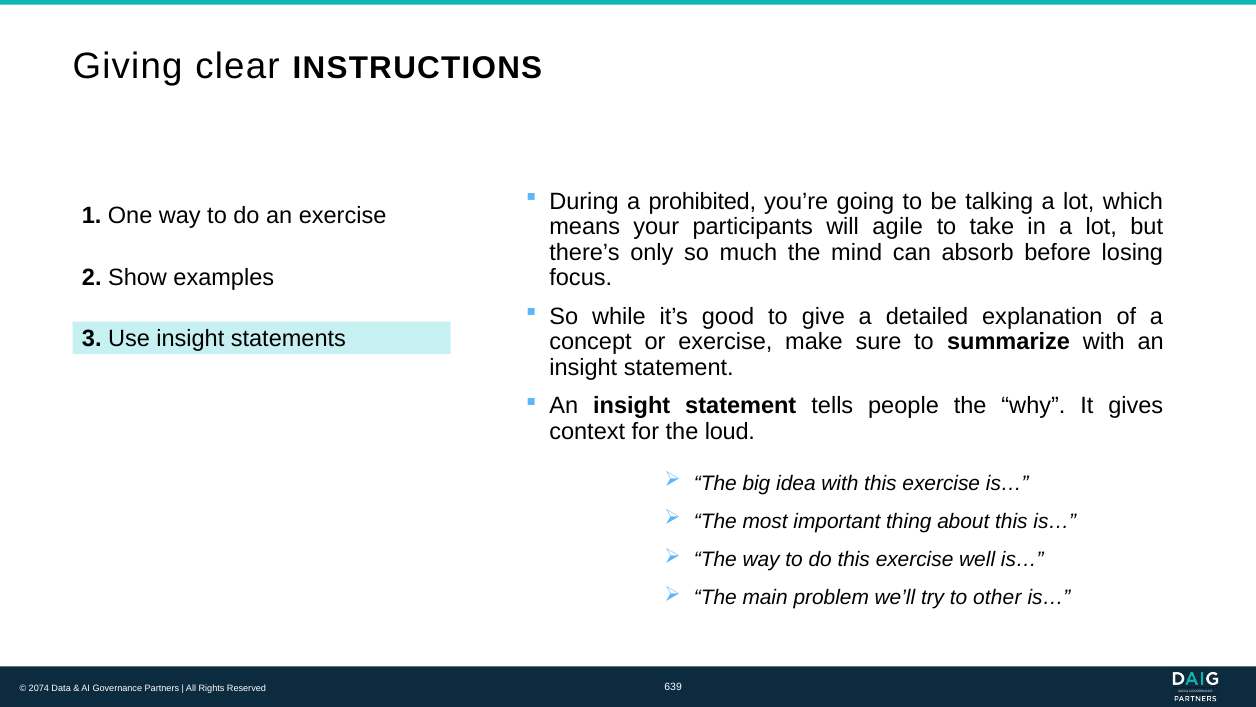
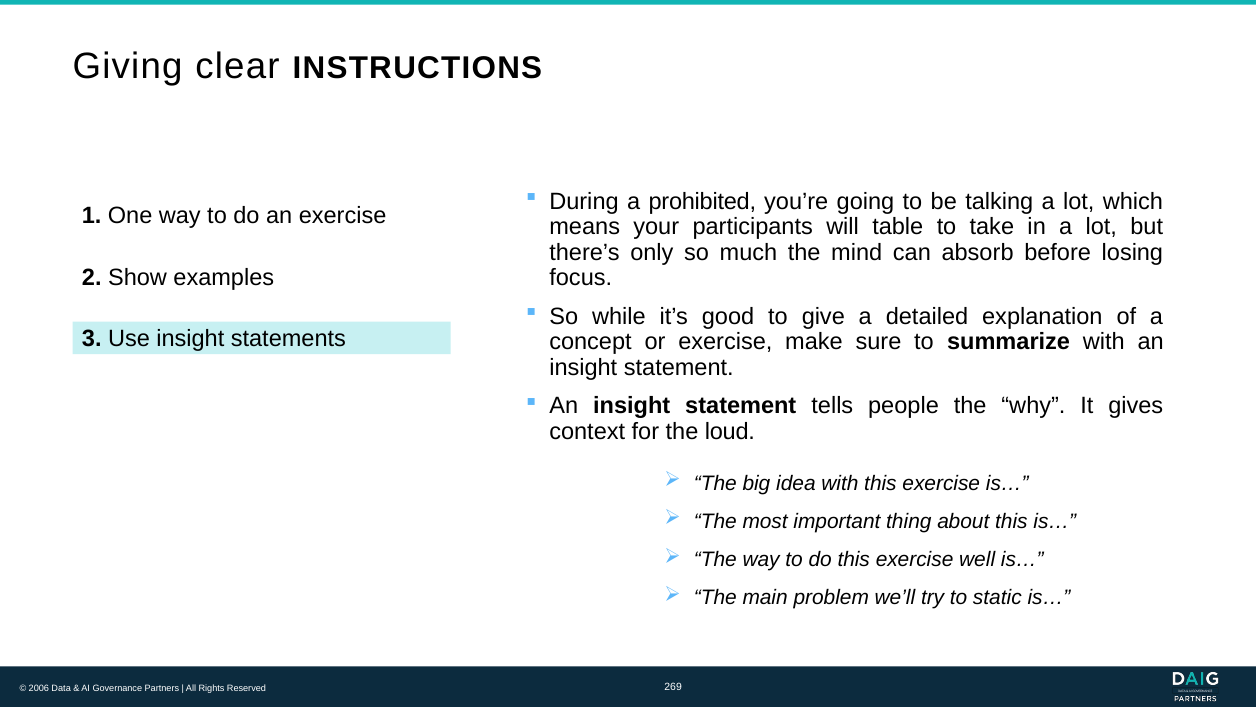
agile: agile -> table
other: other -> static
2074: 2074 -> 2006
639: 639 -> 269
